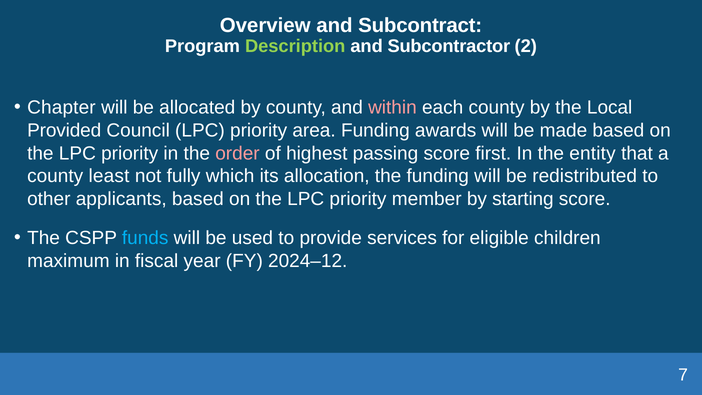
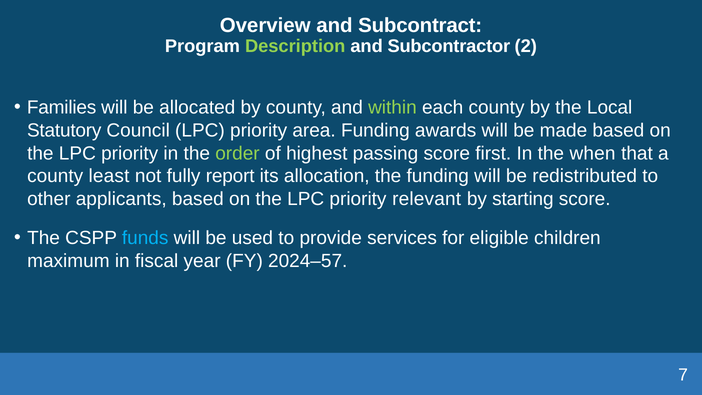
Chapter: Chapter -> Families
within colour: pink -> light green
Provided: Provided -> Statutory
order colour: pink -> light green
entity: entity -> when
which: which -> report
member: member -> relevant
2024–12: 2024–12 -> 2024–57
